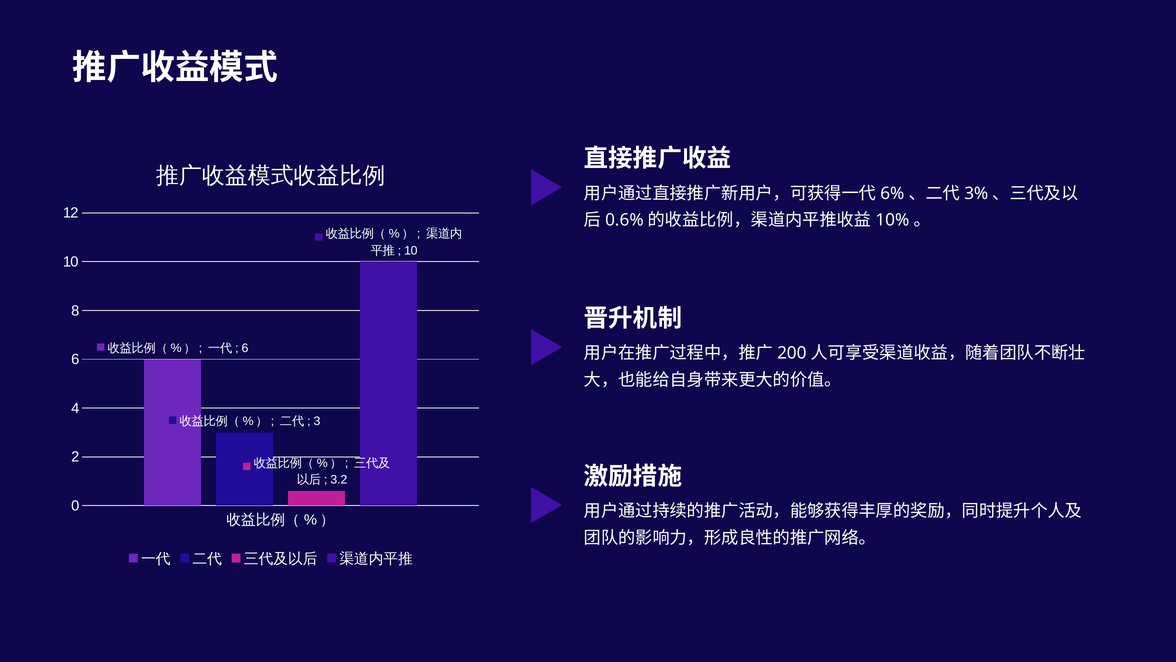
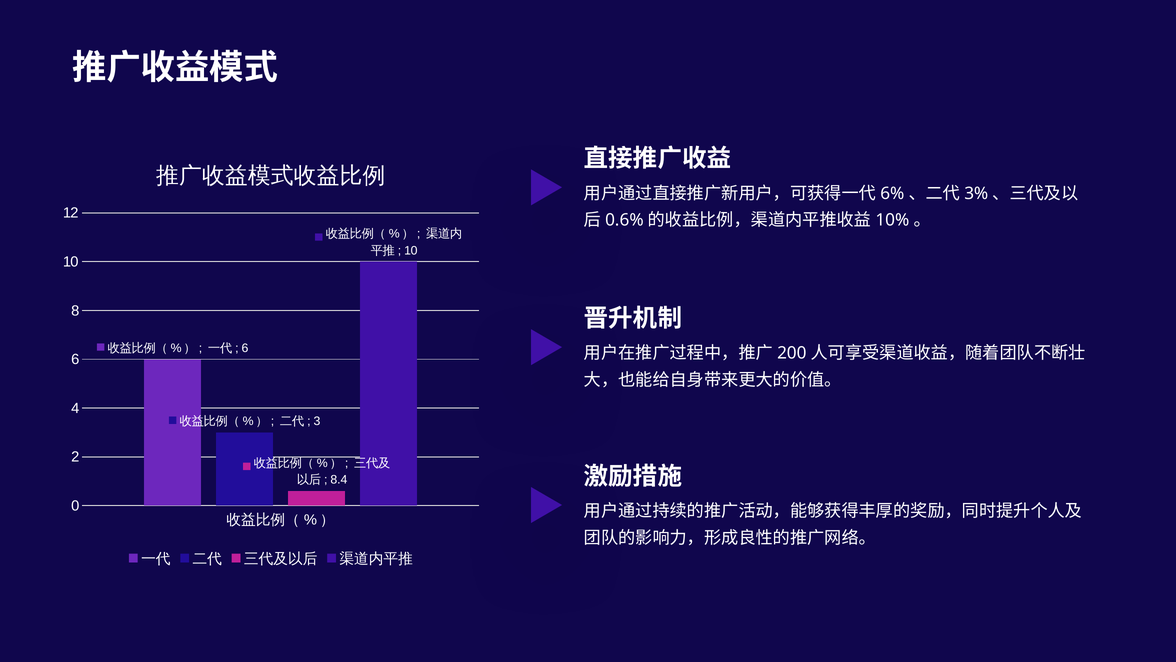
3.2: 3.2 -> 8.4
